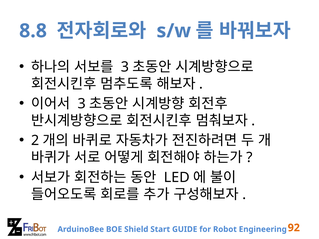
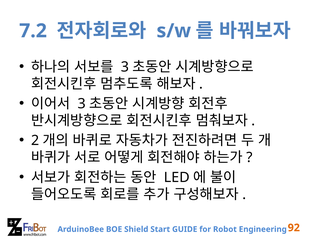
8.8: 8.8 -> 7.2
